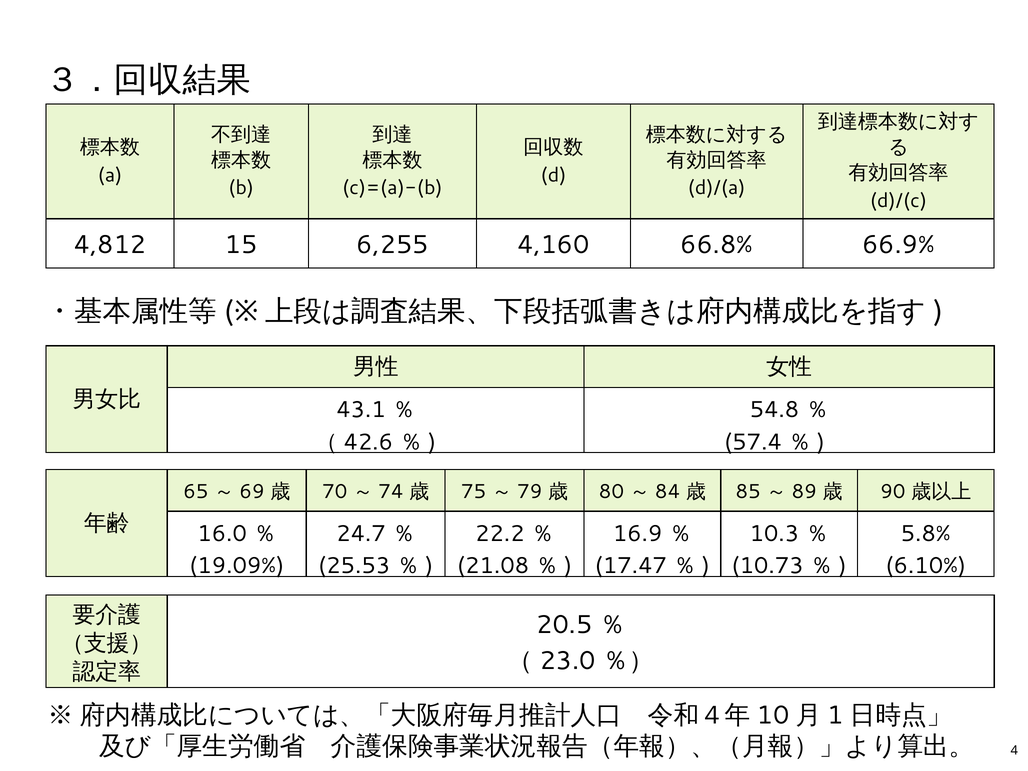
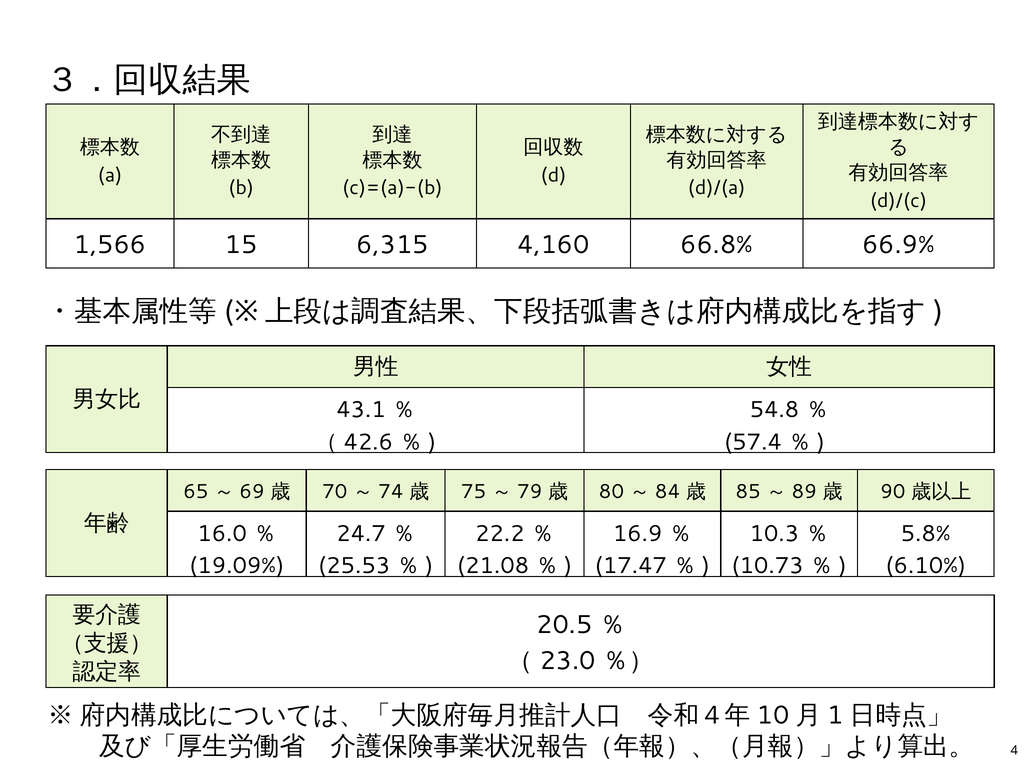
4,812: 4,812 -> 1,566
6,255: 6,255 -> 6,315
